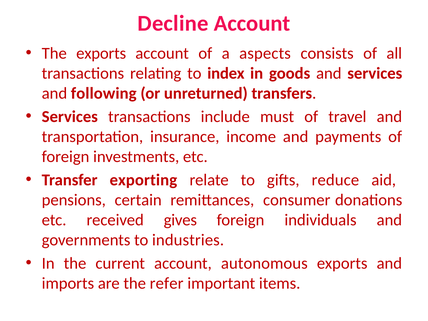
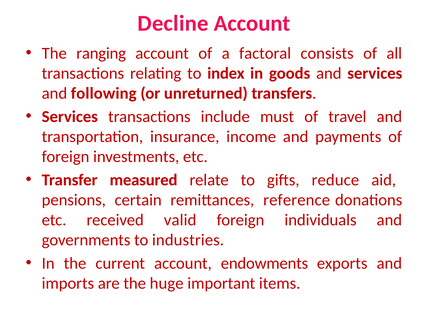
The exports: exports -> ranging
aspects: aspects -> factoral
exporting: exporting -> measured
consumer: consumer -> reference
gives: gives -> valid
autonomous: autonomous -> endowments
refer: refer -> huge
